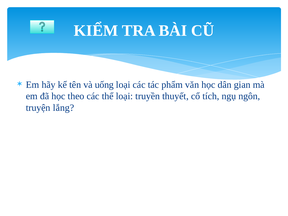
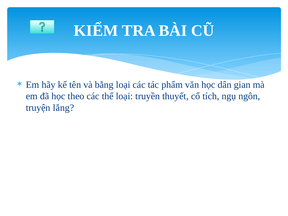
uống: uống -> bằng
